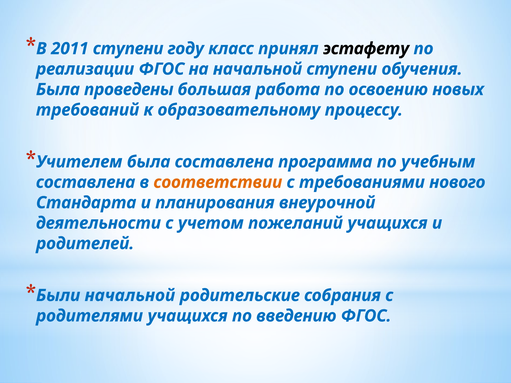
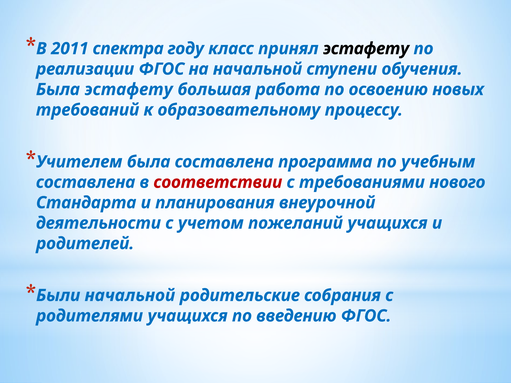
2011 ступени: ступени -> спектра
Была проведены: проведены -> эстафету
соответствии colour: orange -> red
